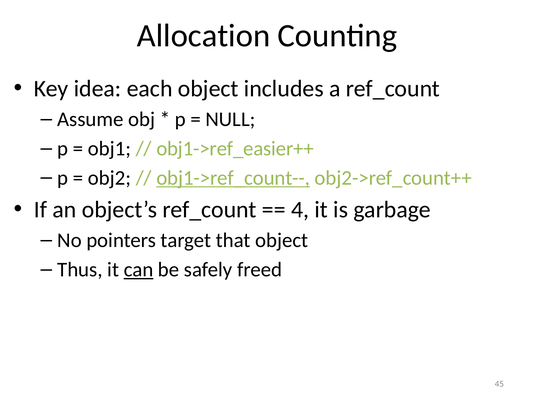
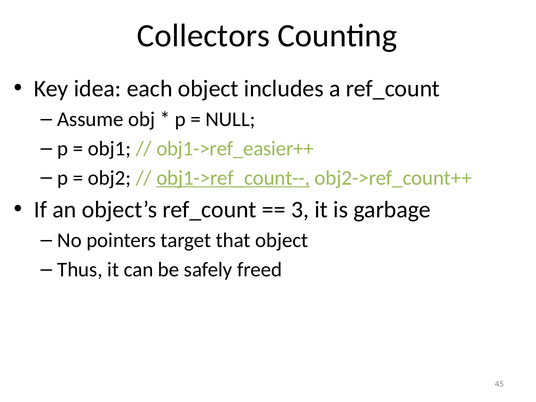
Allocation: Allocation -> Collectors
4: 4 -> 3
can underline: present -> none
